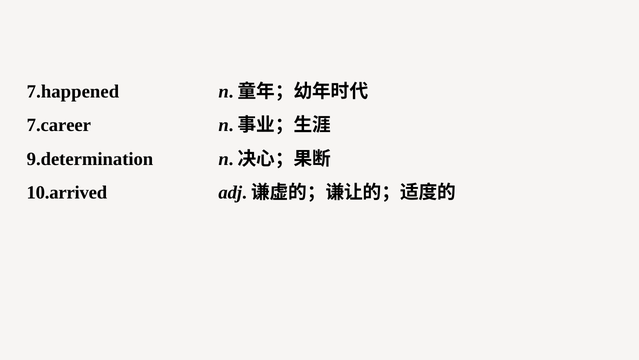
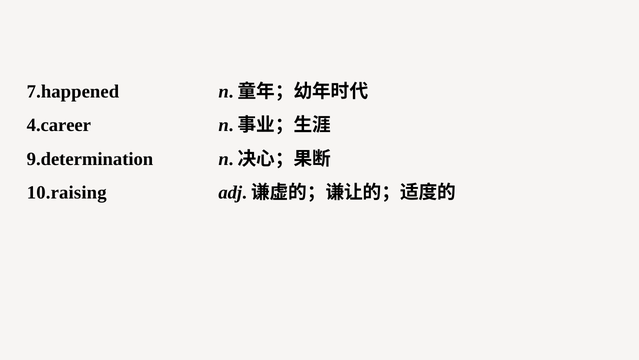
7.career: 7.career -> 4.career
10.arrived: 10.arrived -> 10.raising
